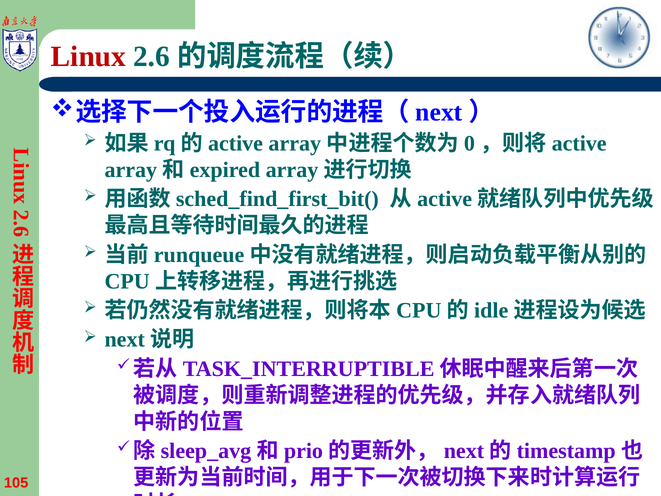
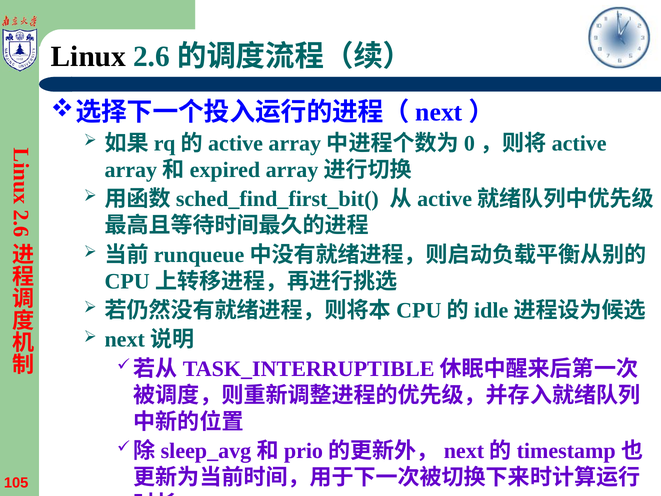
Linux colour: red -> black
